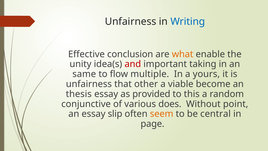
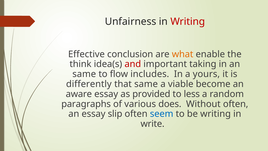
Writing at (188, 21) colour: blue -> red
unity: unity -> think
multiple: multiple -> includes
unfairness at (89, 84): unfairness -> differently
that other: other -> same
thesis: thesis -> aware
this: this -> less
conjunctive: conjunctive -> paragraphs
Without point: point -> often
seem colour: orange -> blue
be central: central -> writing
page: page -> write
